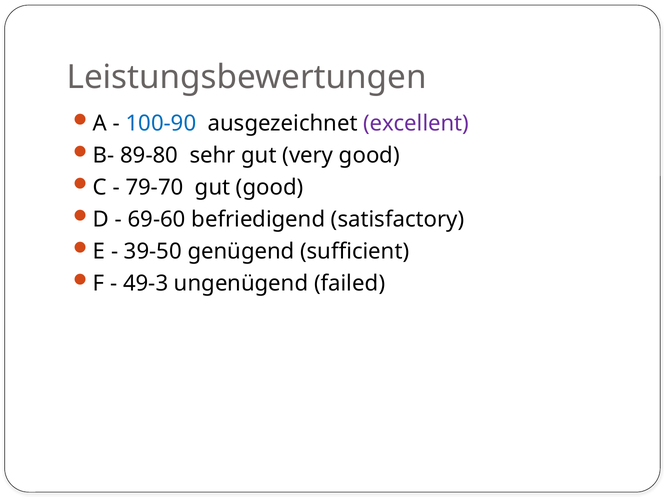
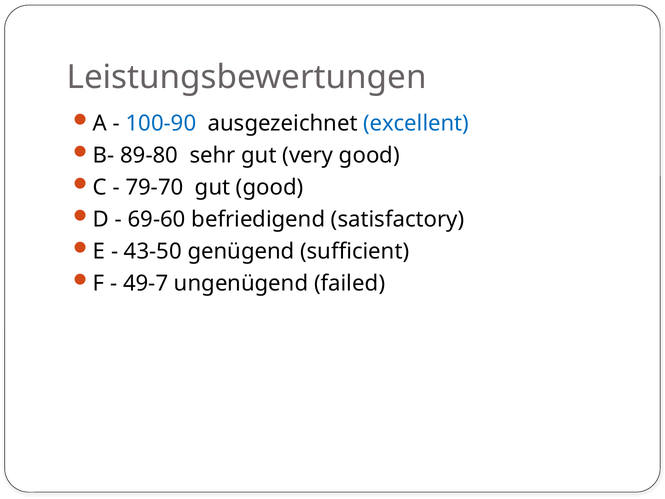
excellent colour: purple -> blue
39-50: 39-50 -> 43-50
49-3: 49-3 -> 49-7
